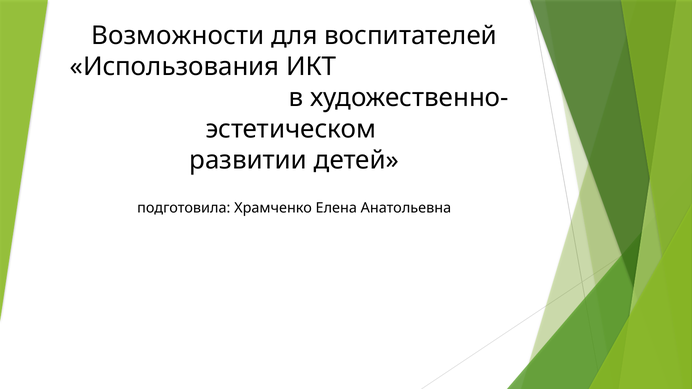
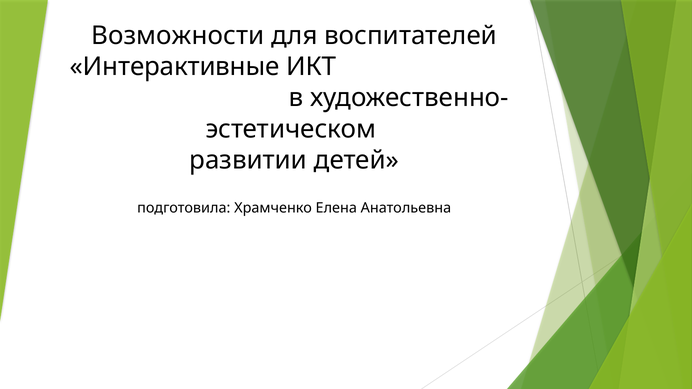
Использования: Использования -> Интерактивные
